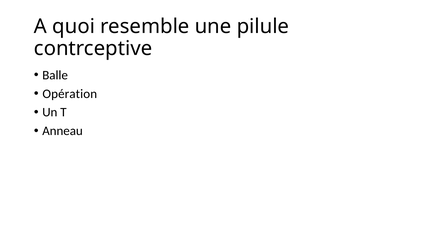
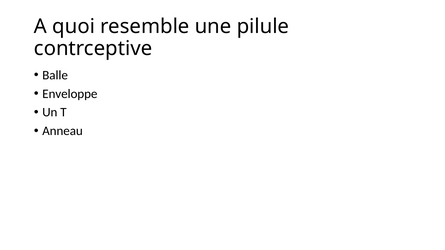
Opération: Opération -> Enveloppe
